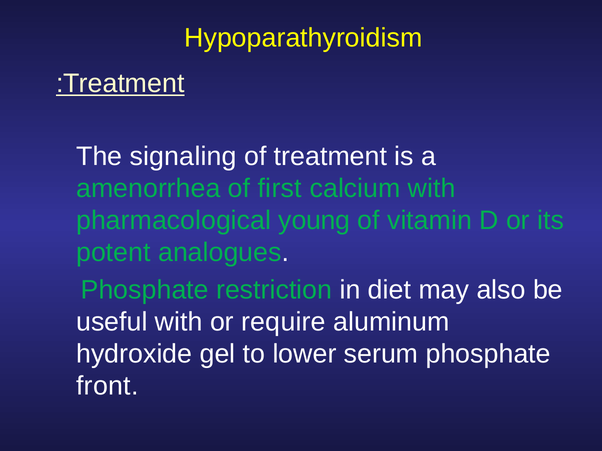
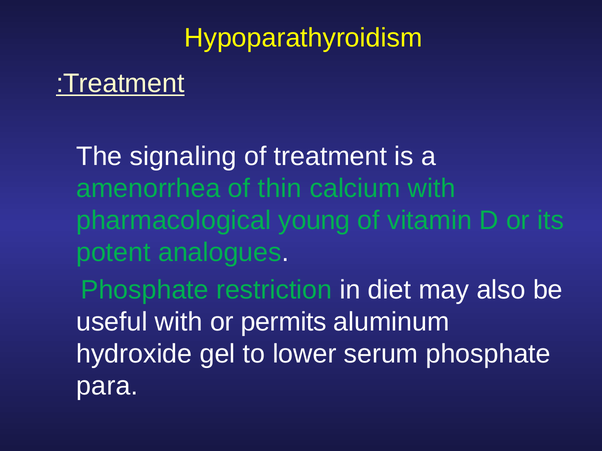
first: first -> thin
require: require -> permits
front: front -> para
